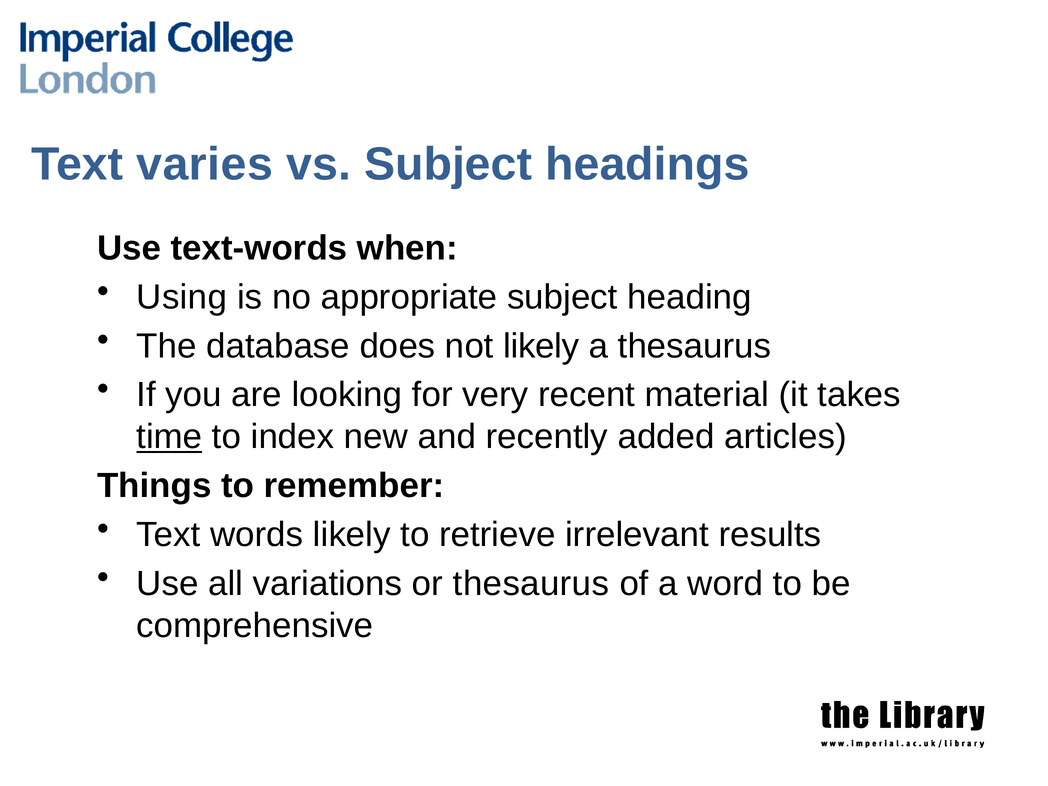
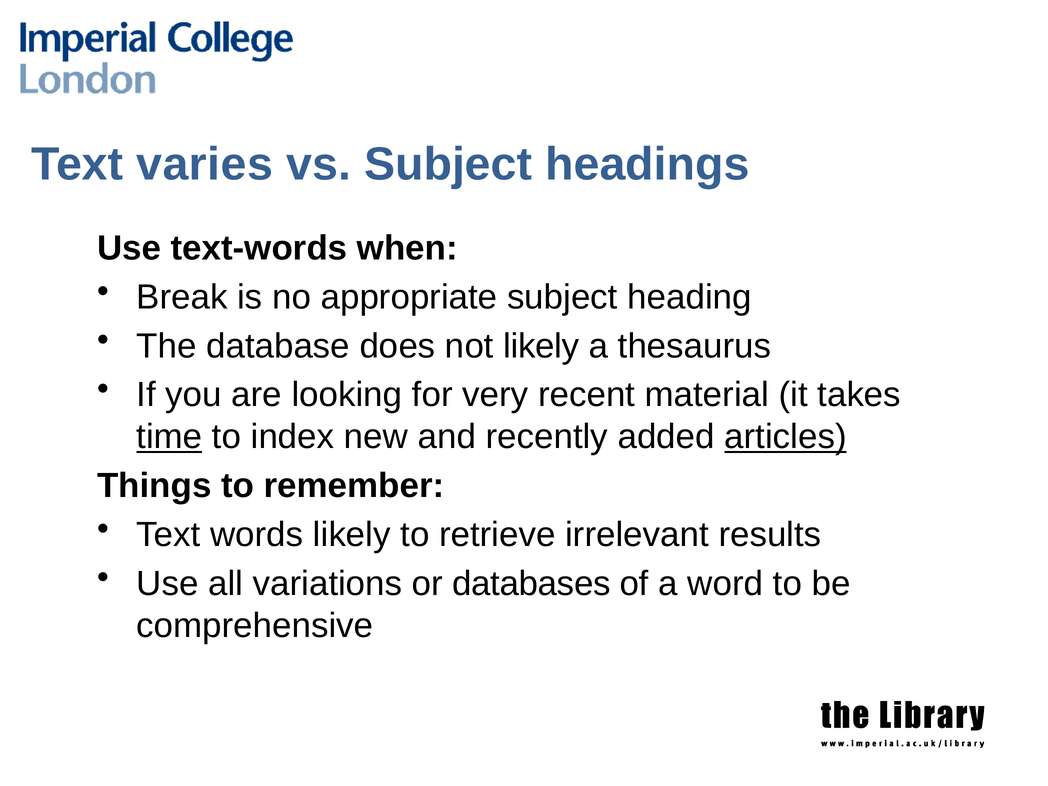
Using: Using -> Break
articles underline: none -> present
or thesaurus: thesaurus -> databases
